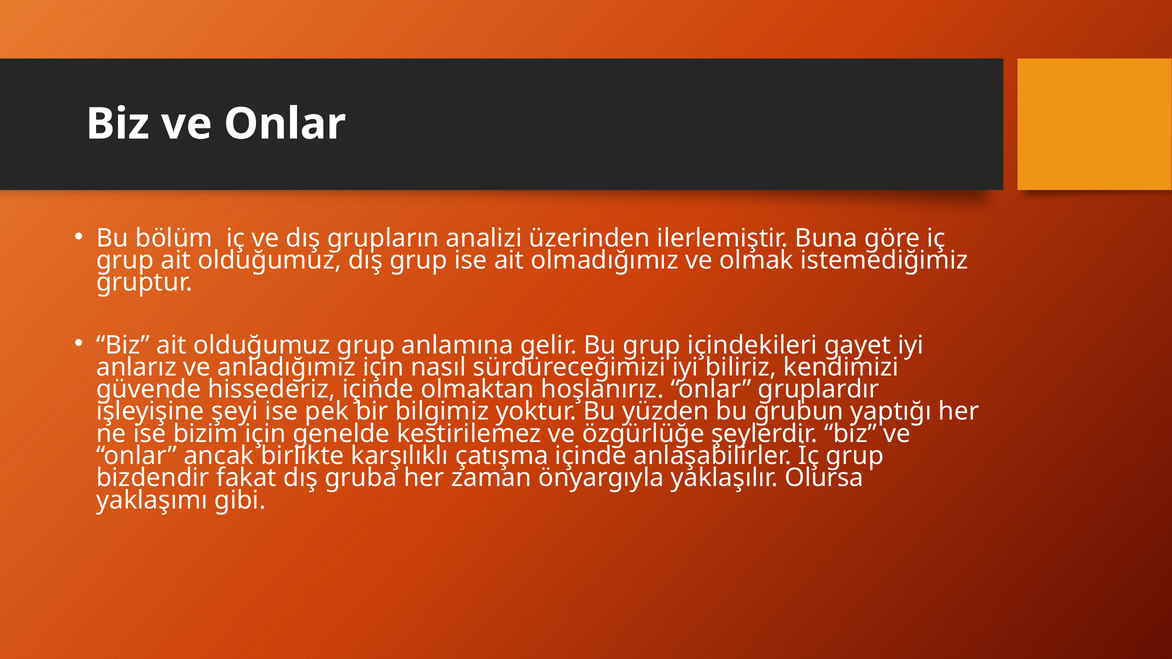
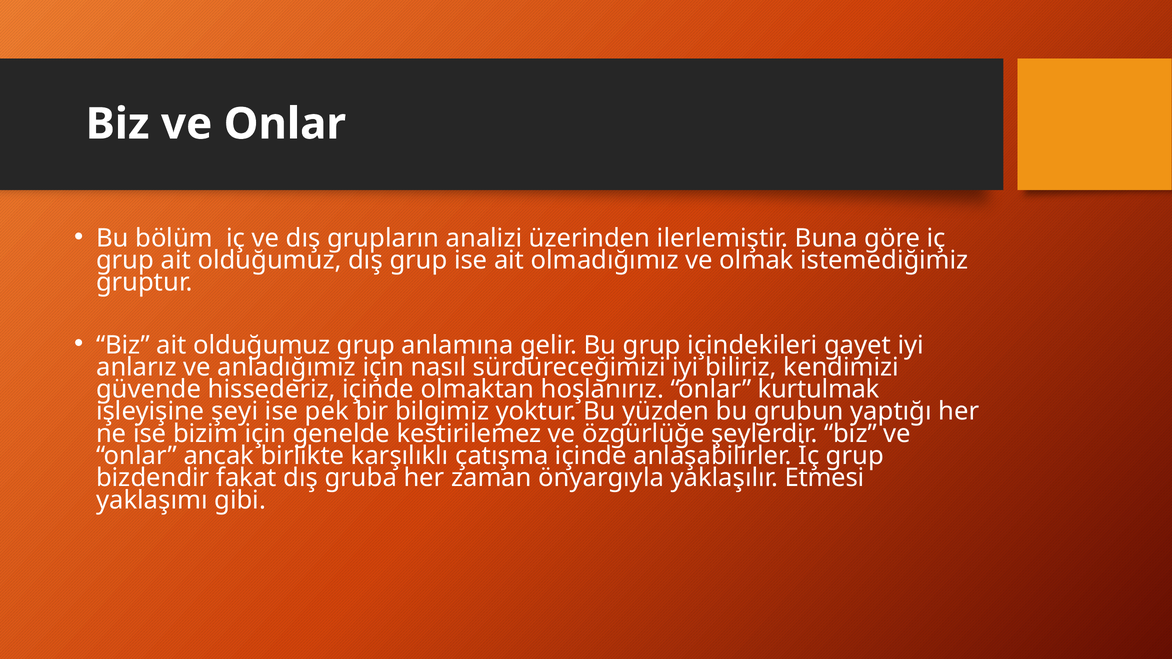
gruplardır: gruplardır -> kurtulmak
Olursa: Olursa -> Etmesi
